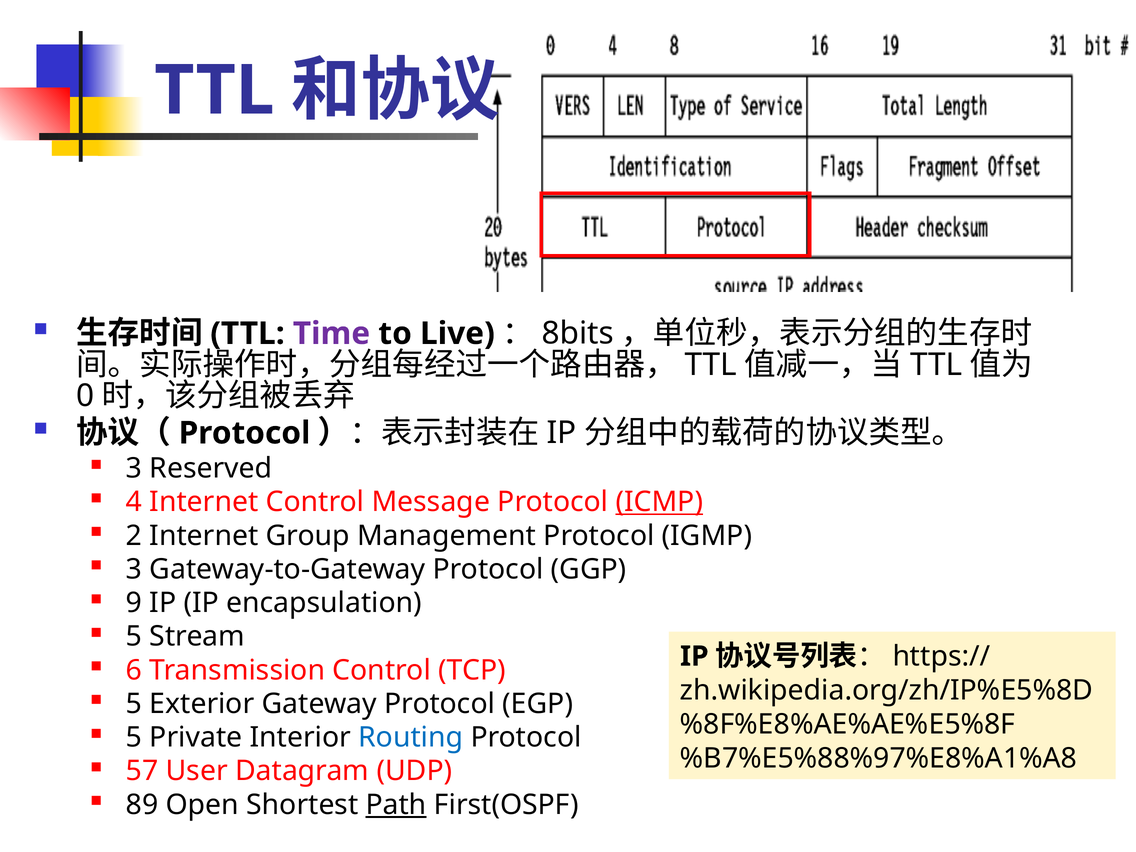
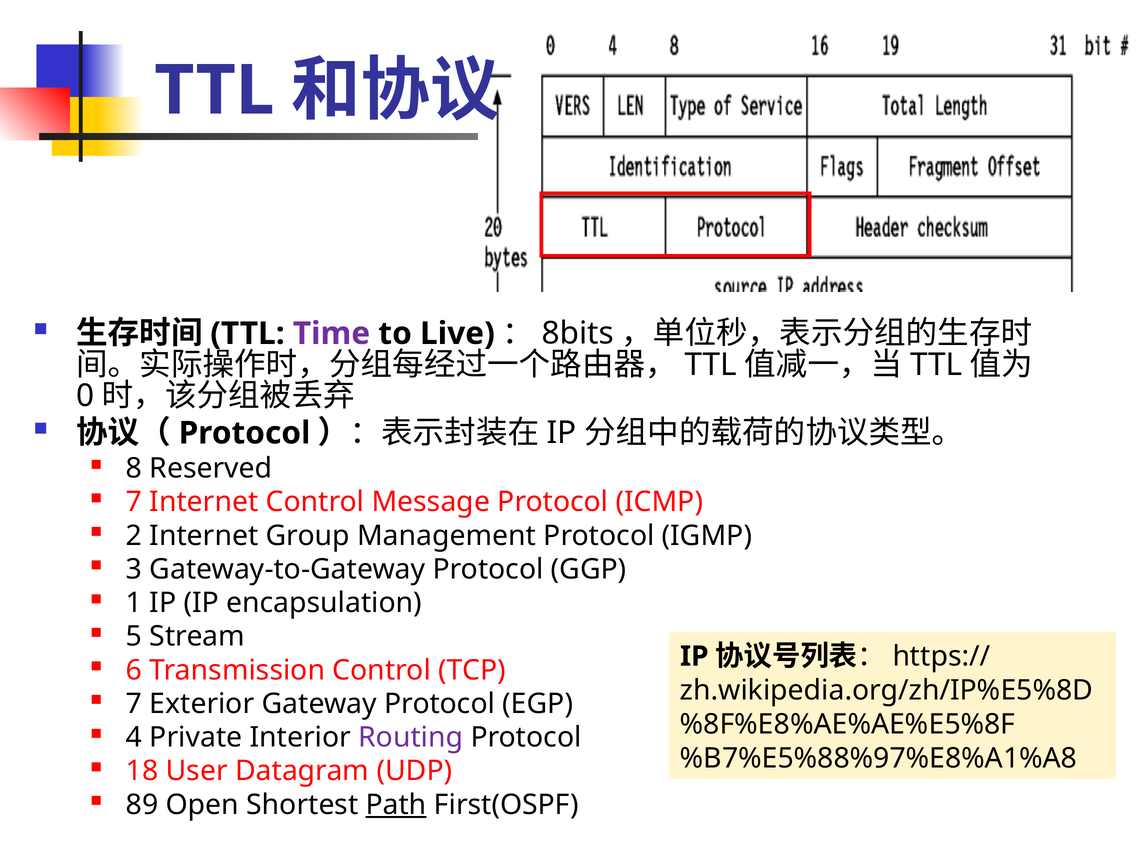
3 at (134, 468): 3 -> 8
4 at (134, 502): 4 -> 7
ICMP underline: present -> none
9: 9 -> 1
5 at (134, 704): 5 -> 7
5 at (134, 737): 5 -> 4
Routing colour: blue -> purple
57: 57 -> 18
